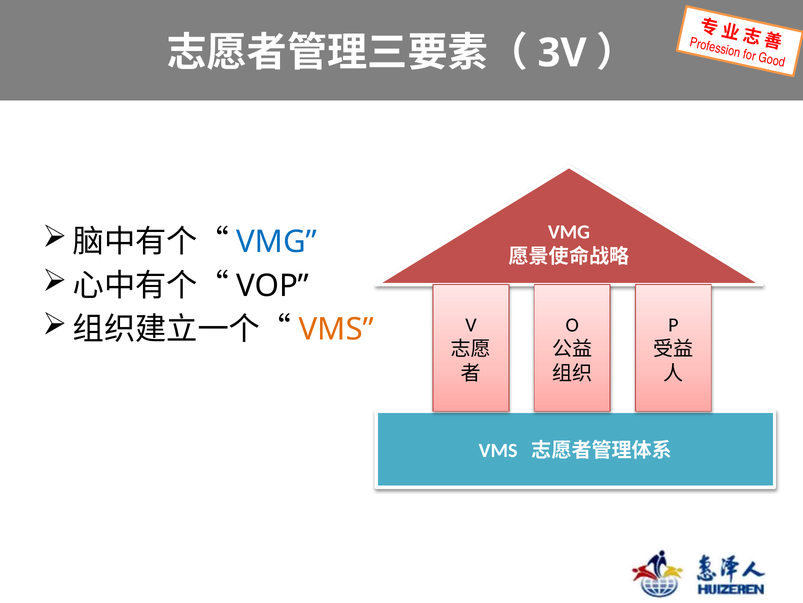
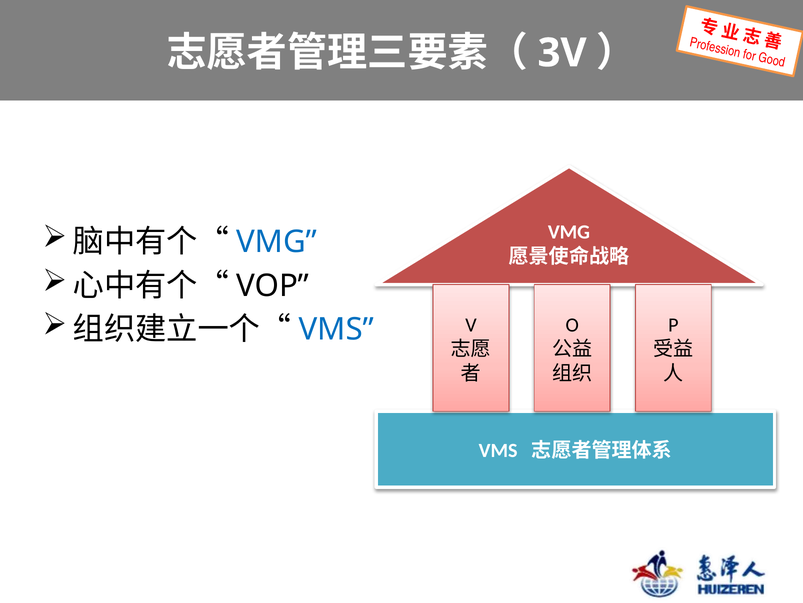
VMS at (336, 329) colour: orange -> blue
